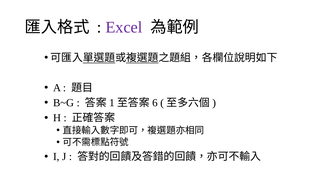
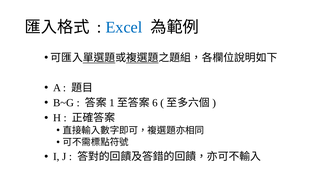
Excel colour: purple -> blue
